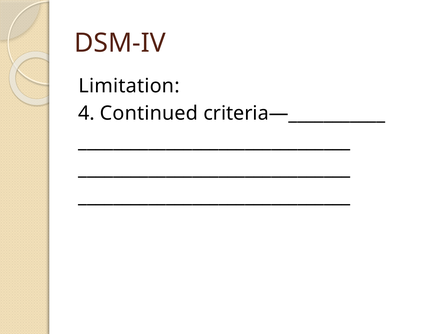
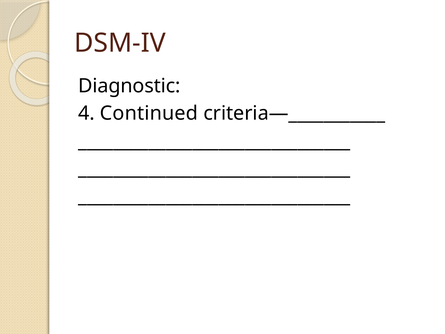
Limitation: Limitation -> Diagnostic
